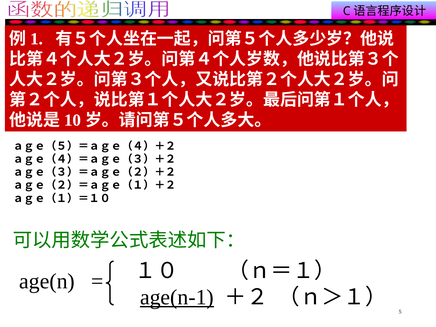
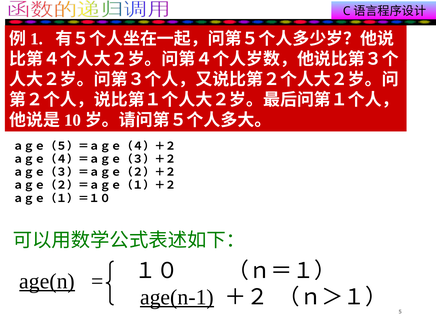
age(n underline: none -> present
